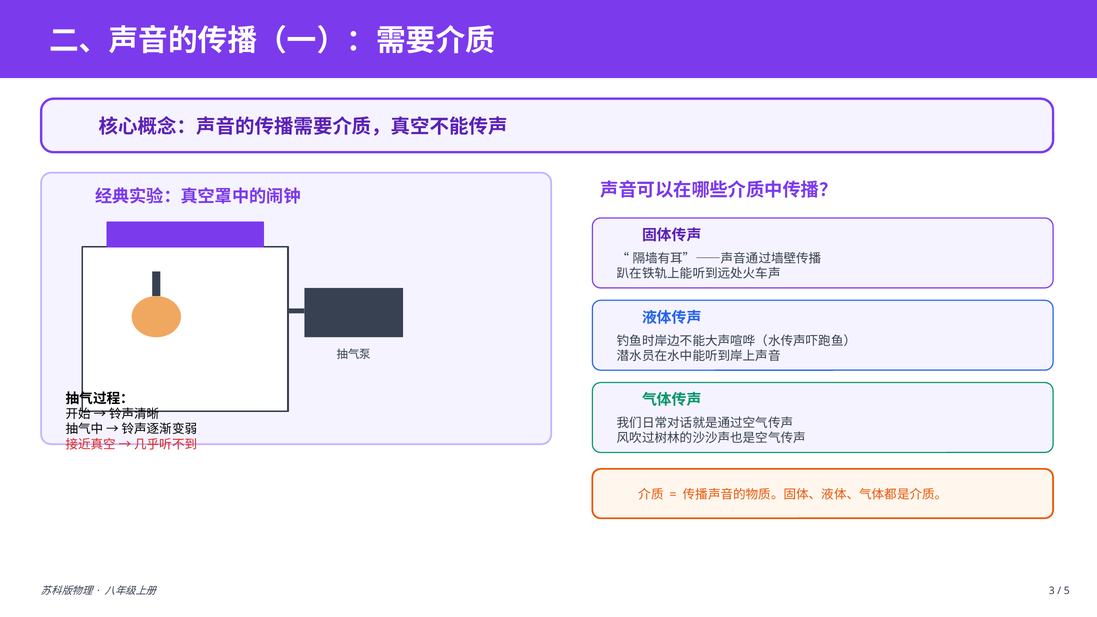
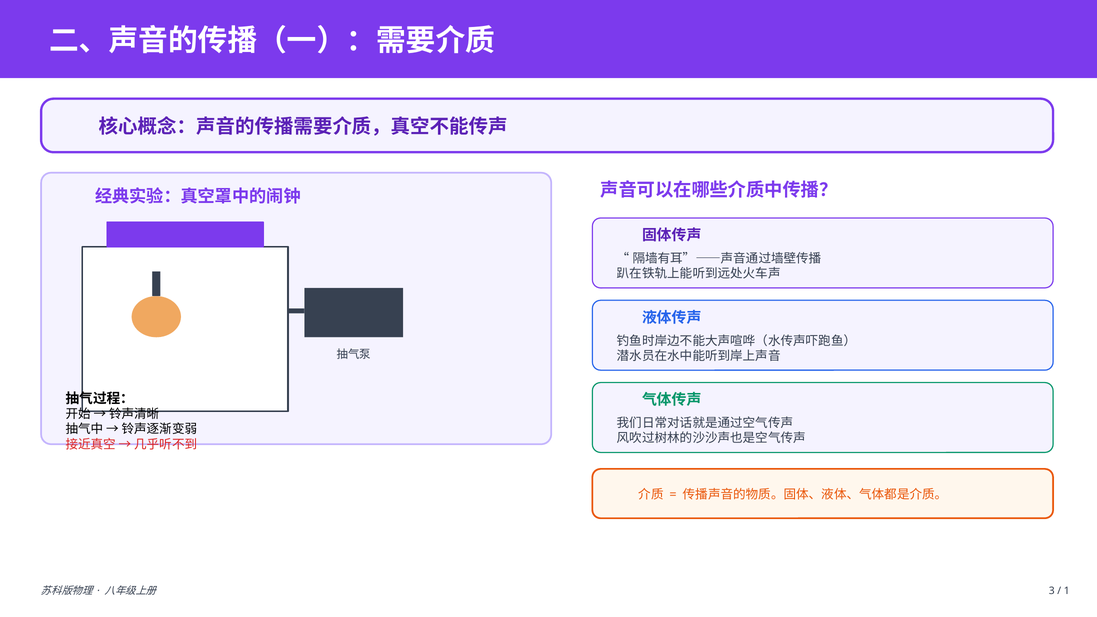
5: 5 -> 1
